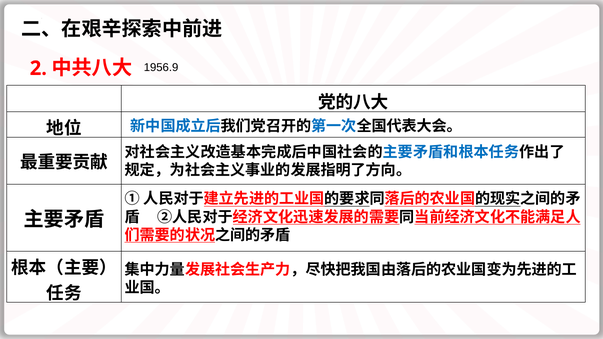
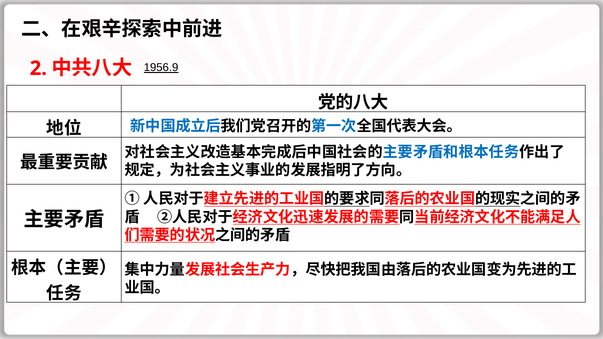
1956.9 underline: none -> present
